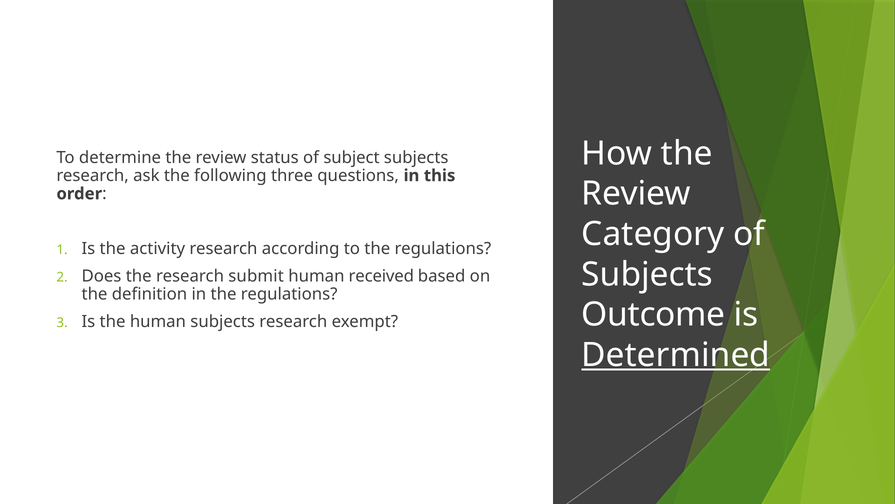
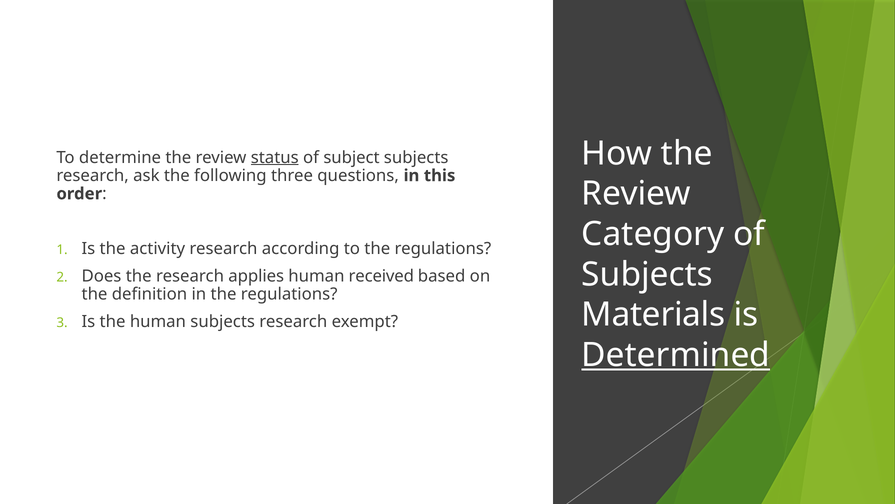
status underline: none -> present
submit: submit -> applies
Outcome: Outcome -> Materials
